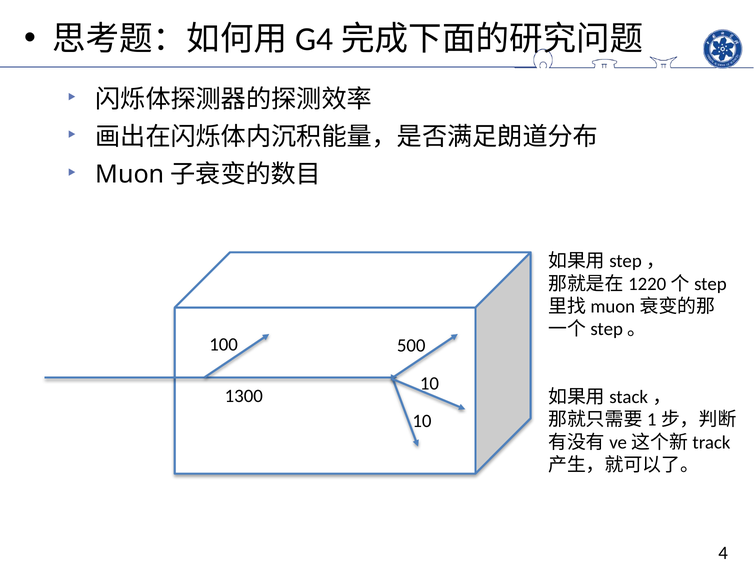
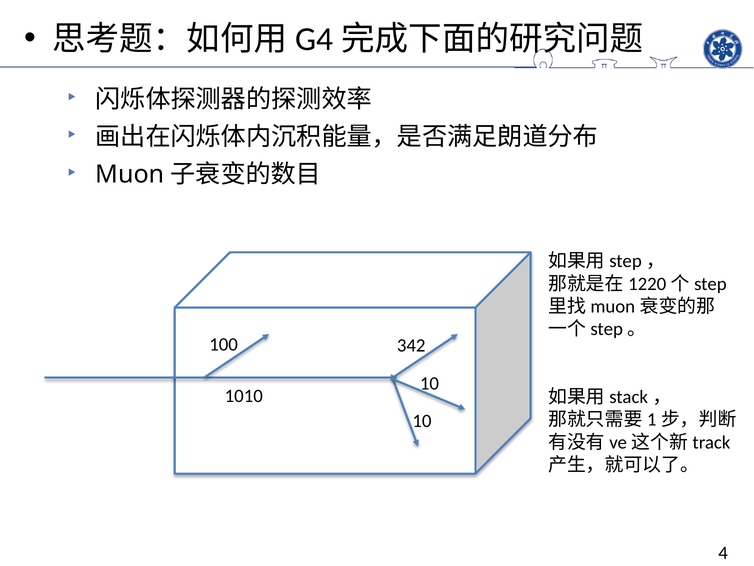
500: 500 -> 342
1300: 1300 -> 1010
